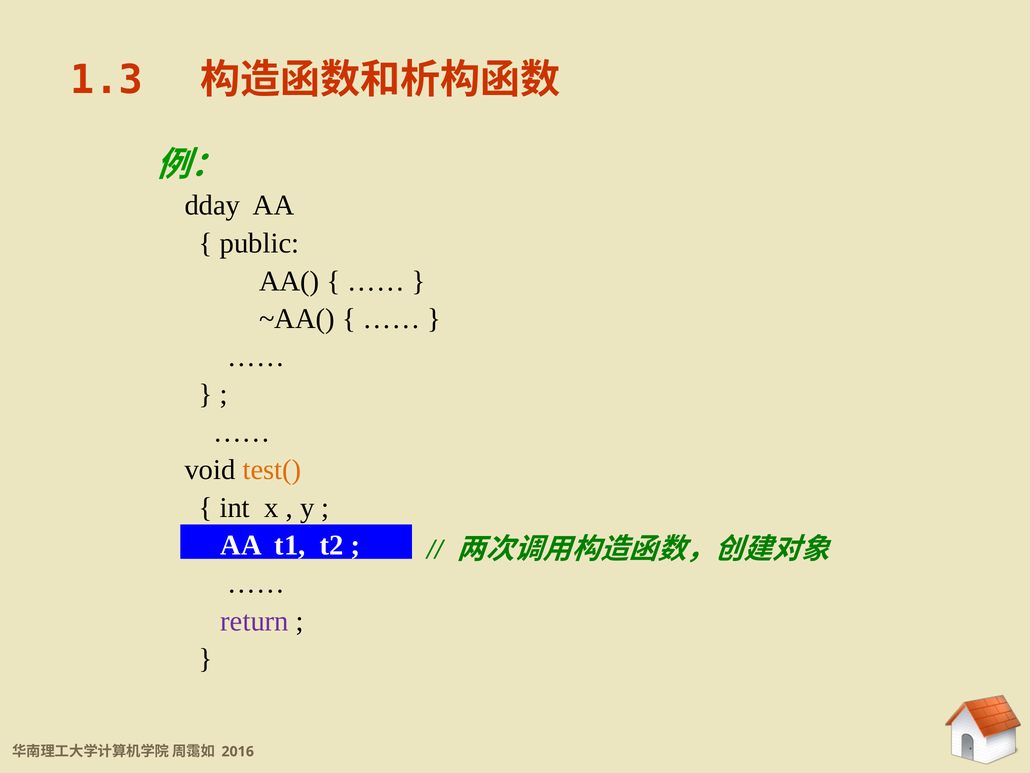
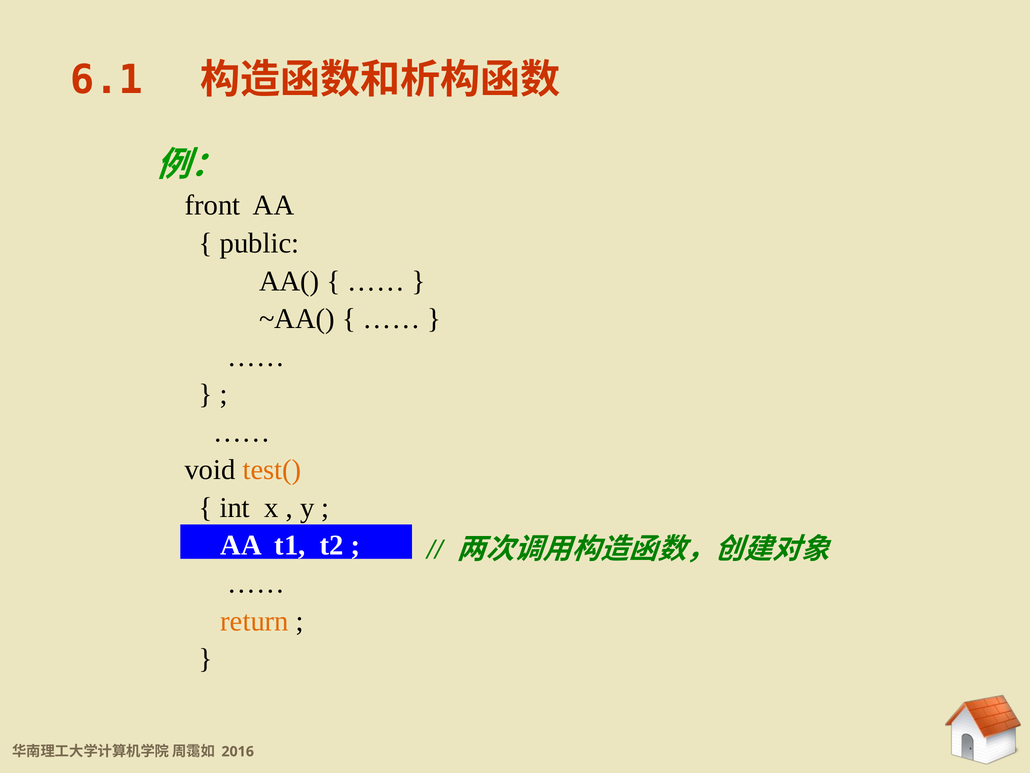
1.3: 1.3 -> 6.1
dday: dday -> front
return colour: purple -> orange
